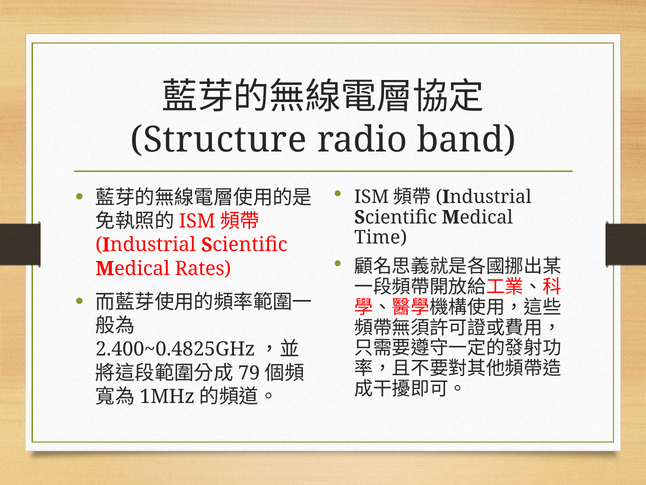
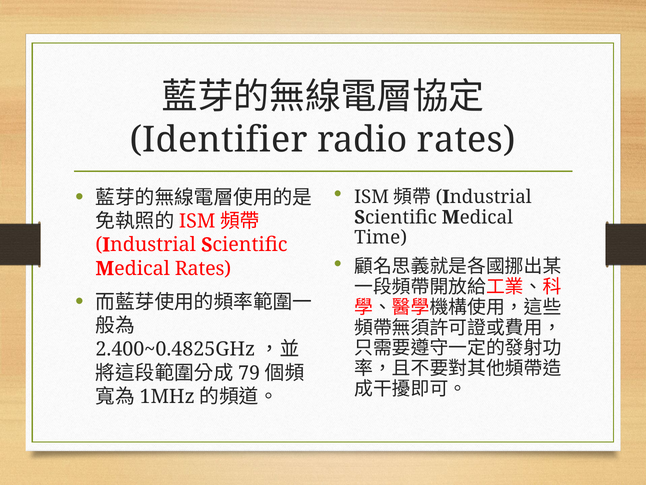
Structure: Structure -> Identifier
radio band: band -> rates
